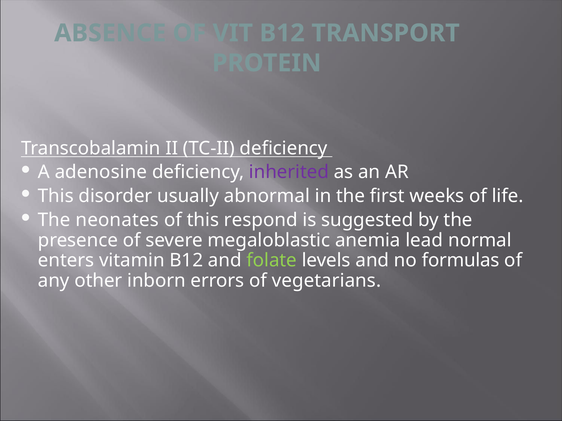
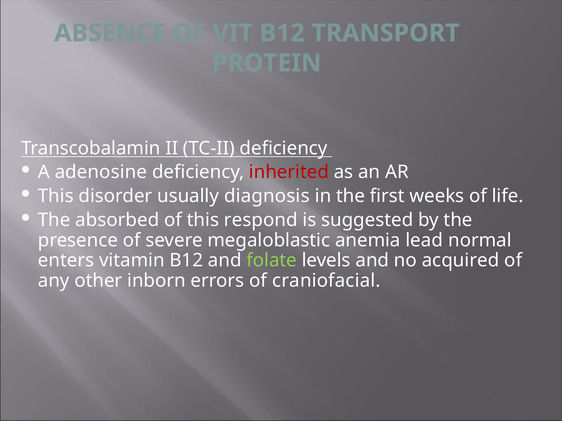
inherited colour: purple -> red
abnormal: abnormal -> diagnosis
neonates: neonates -> absorbed
formulas: formulas -> acquired
vegetarians: vegetarians -> craniofacial
